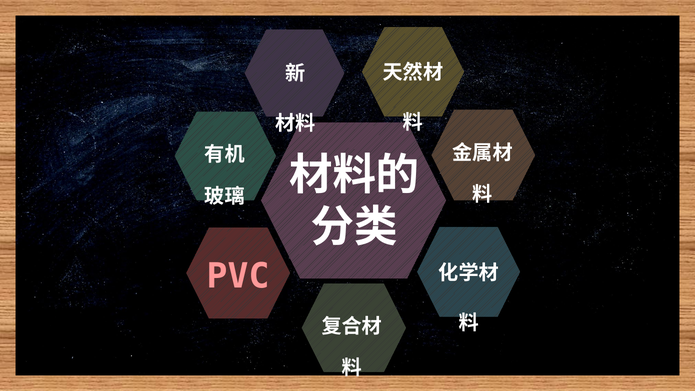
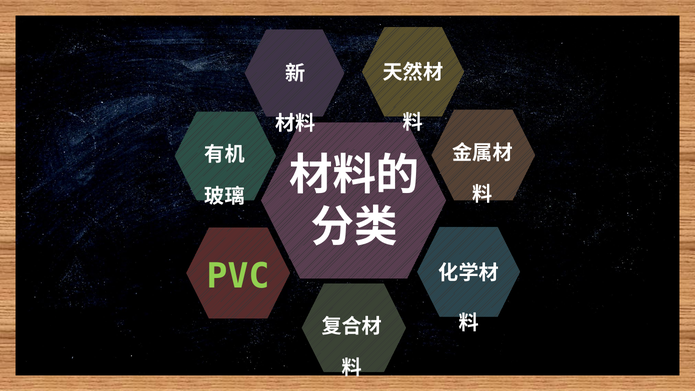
PVC colour: pink -> light green
